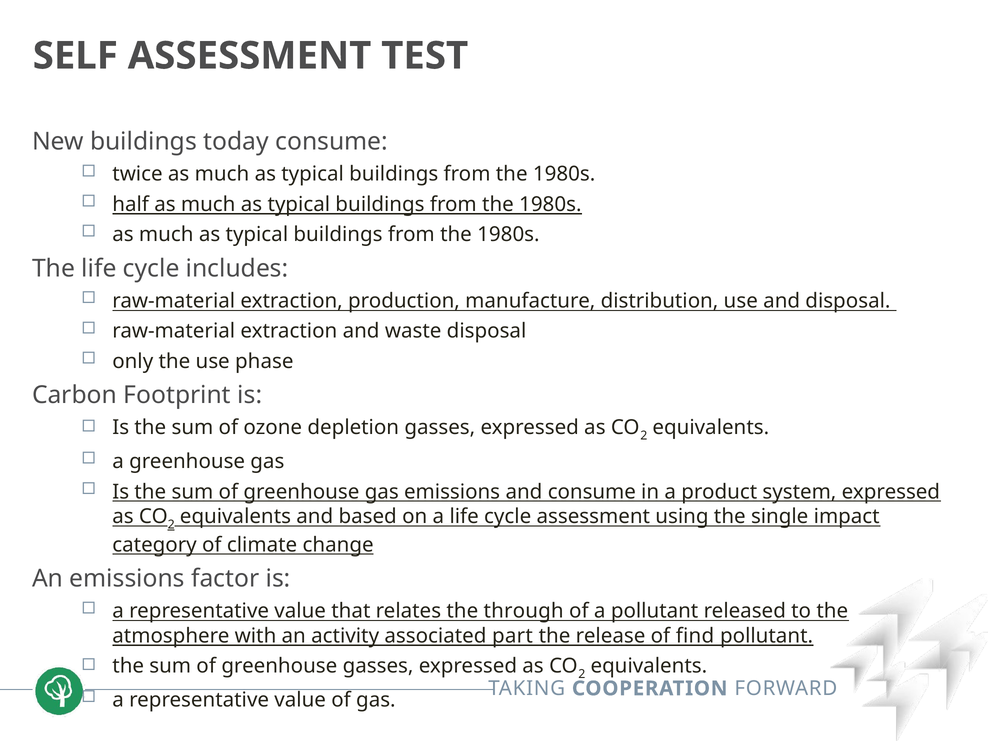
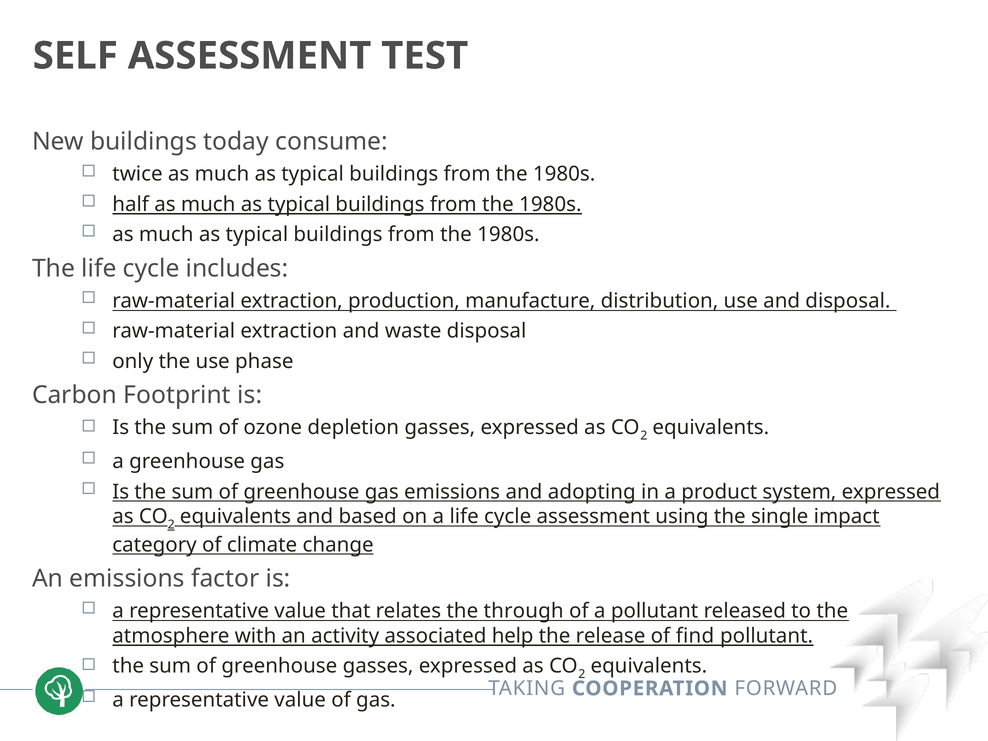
and consume: consume -> adopting
part: part -> help
